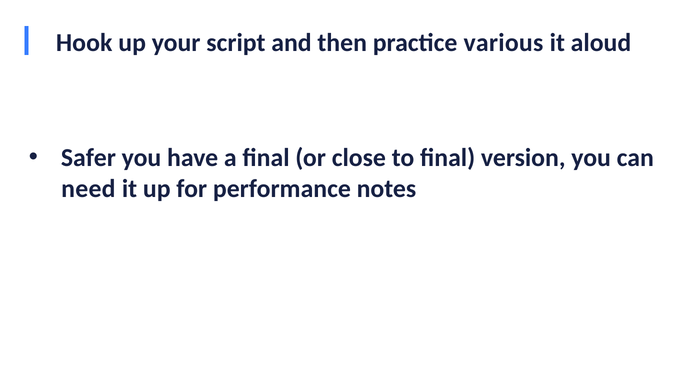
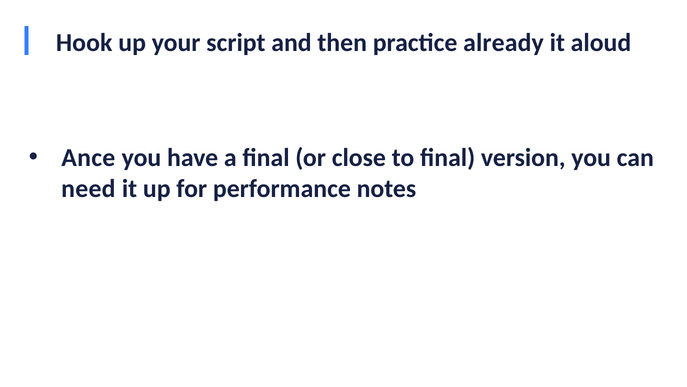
various: various -> already
Safer: Safer -> Ance
